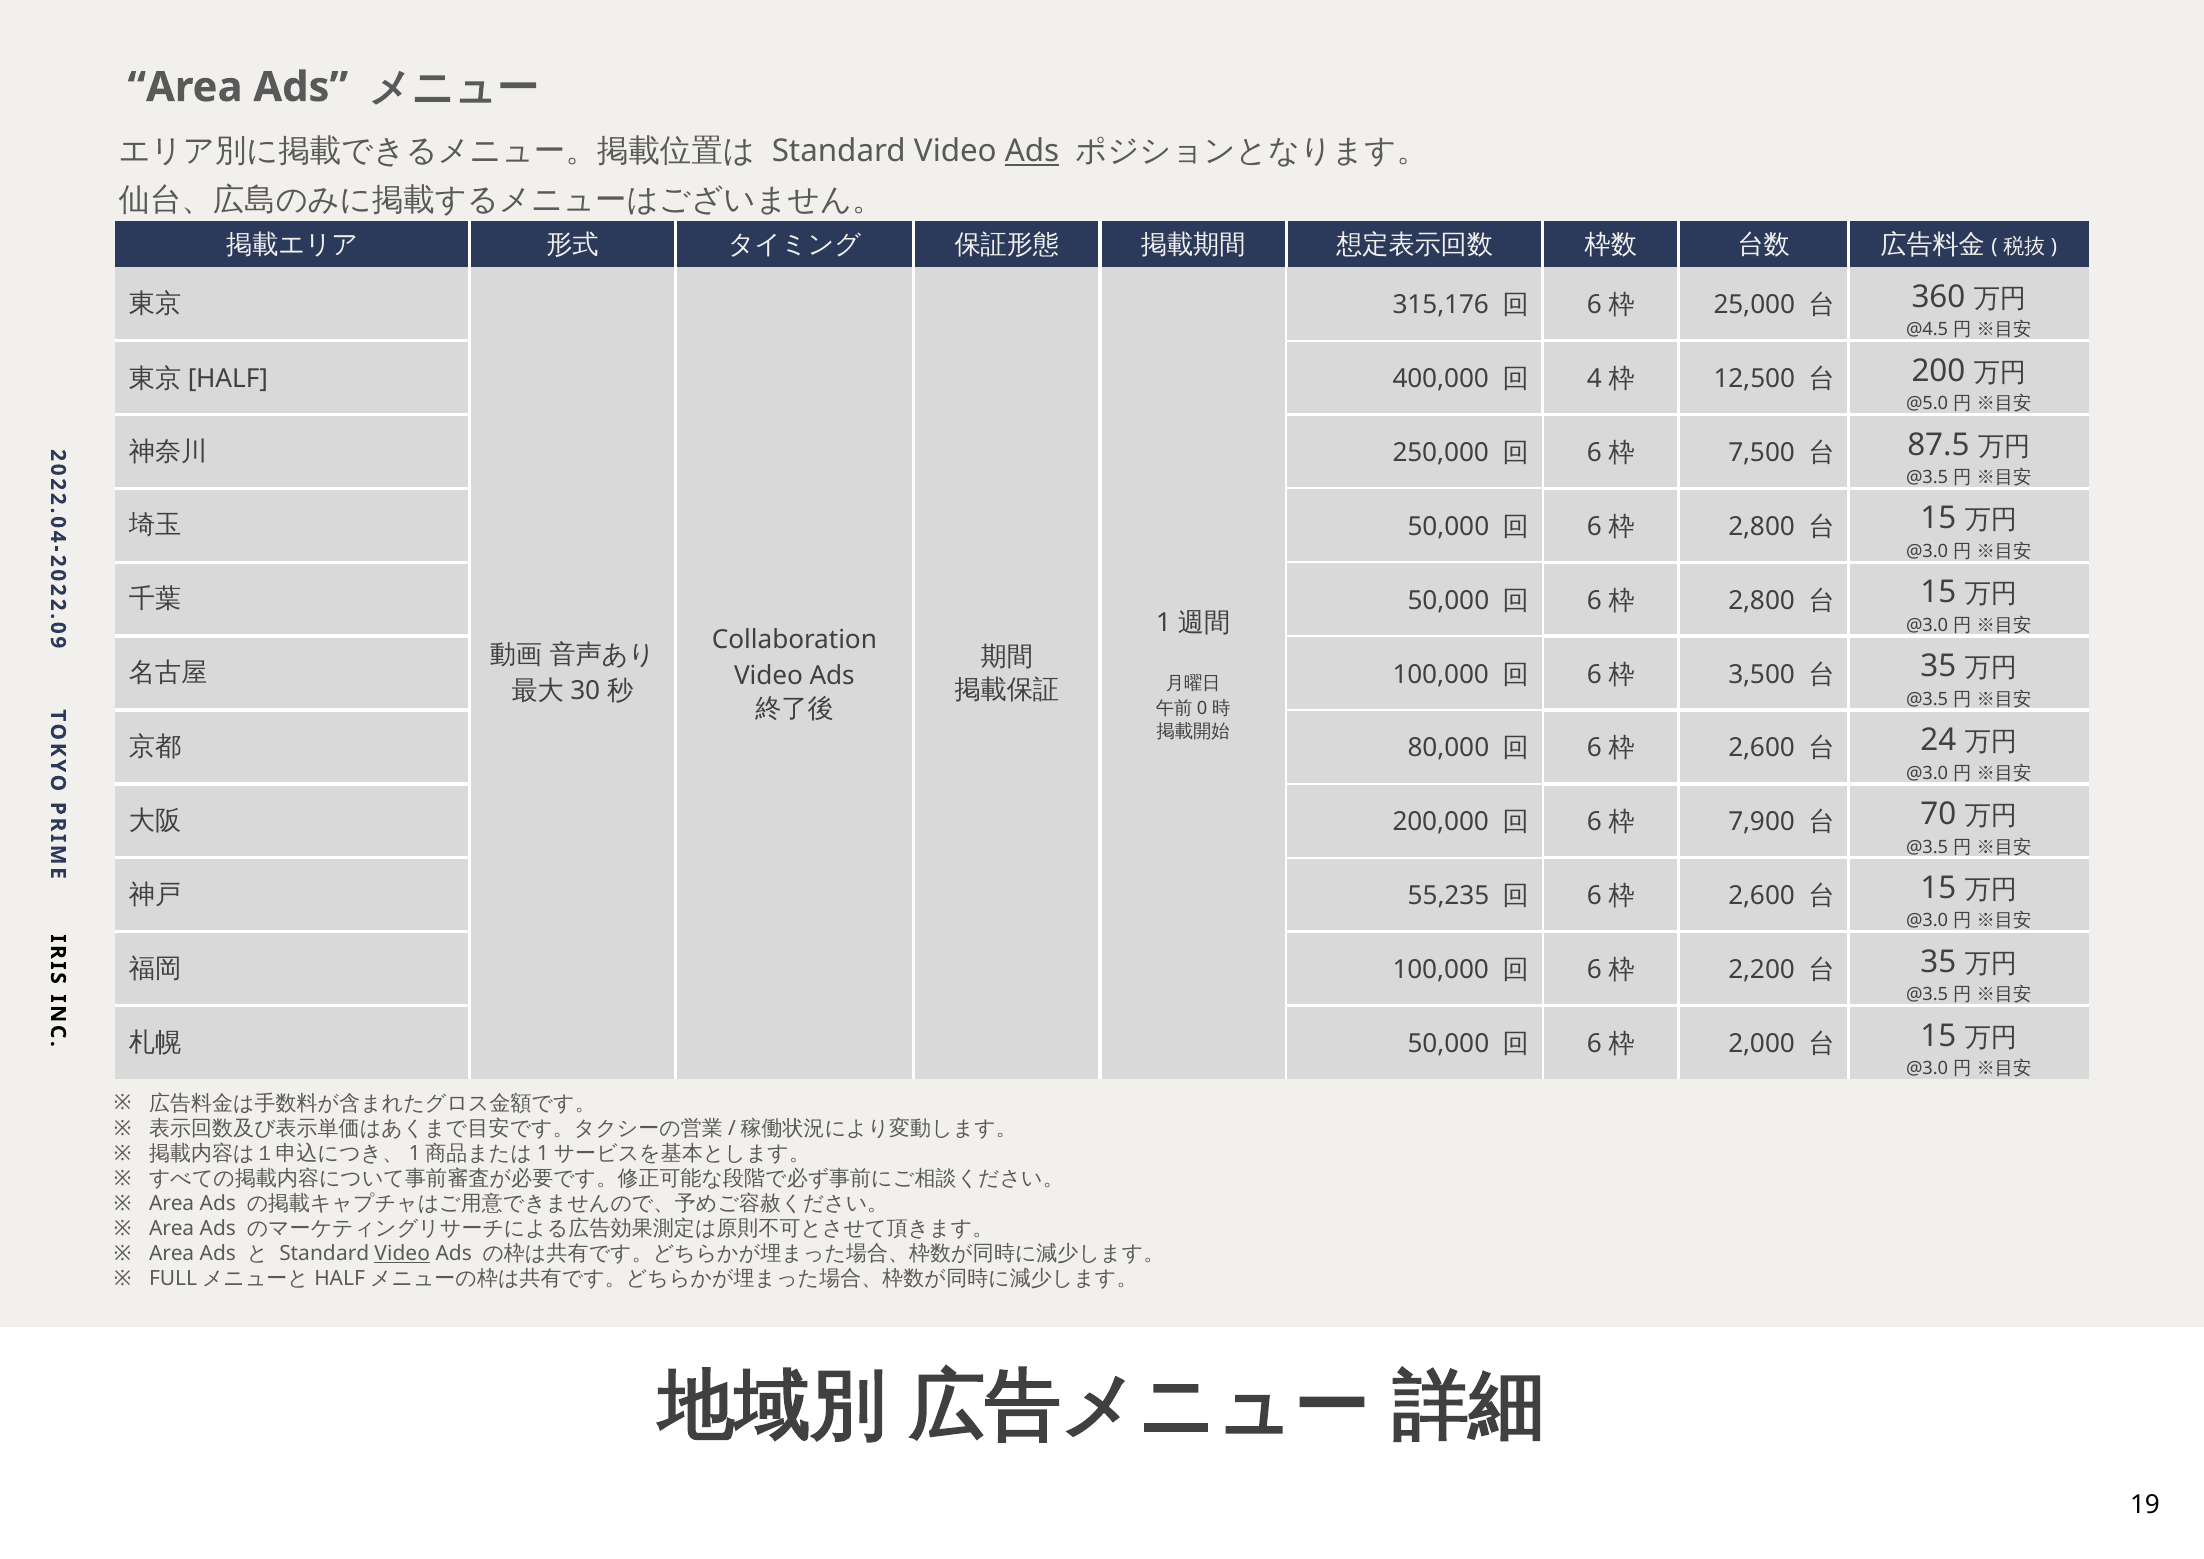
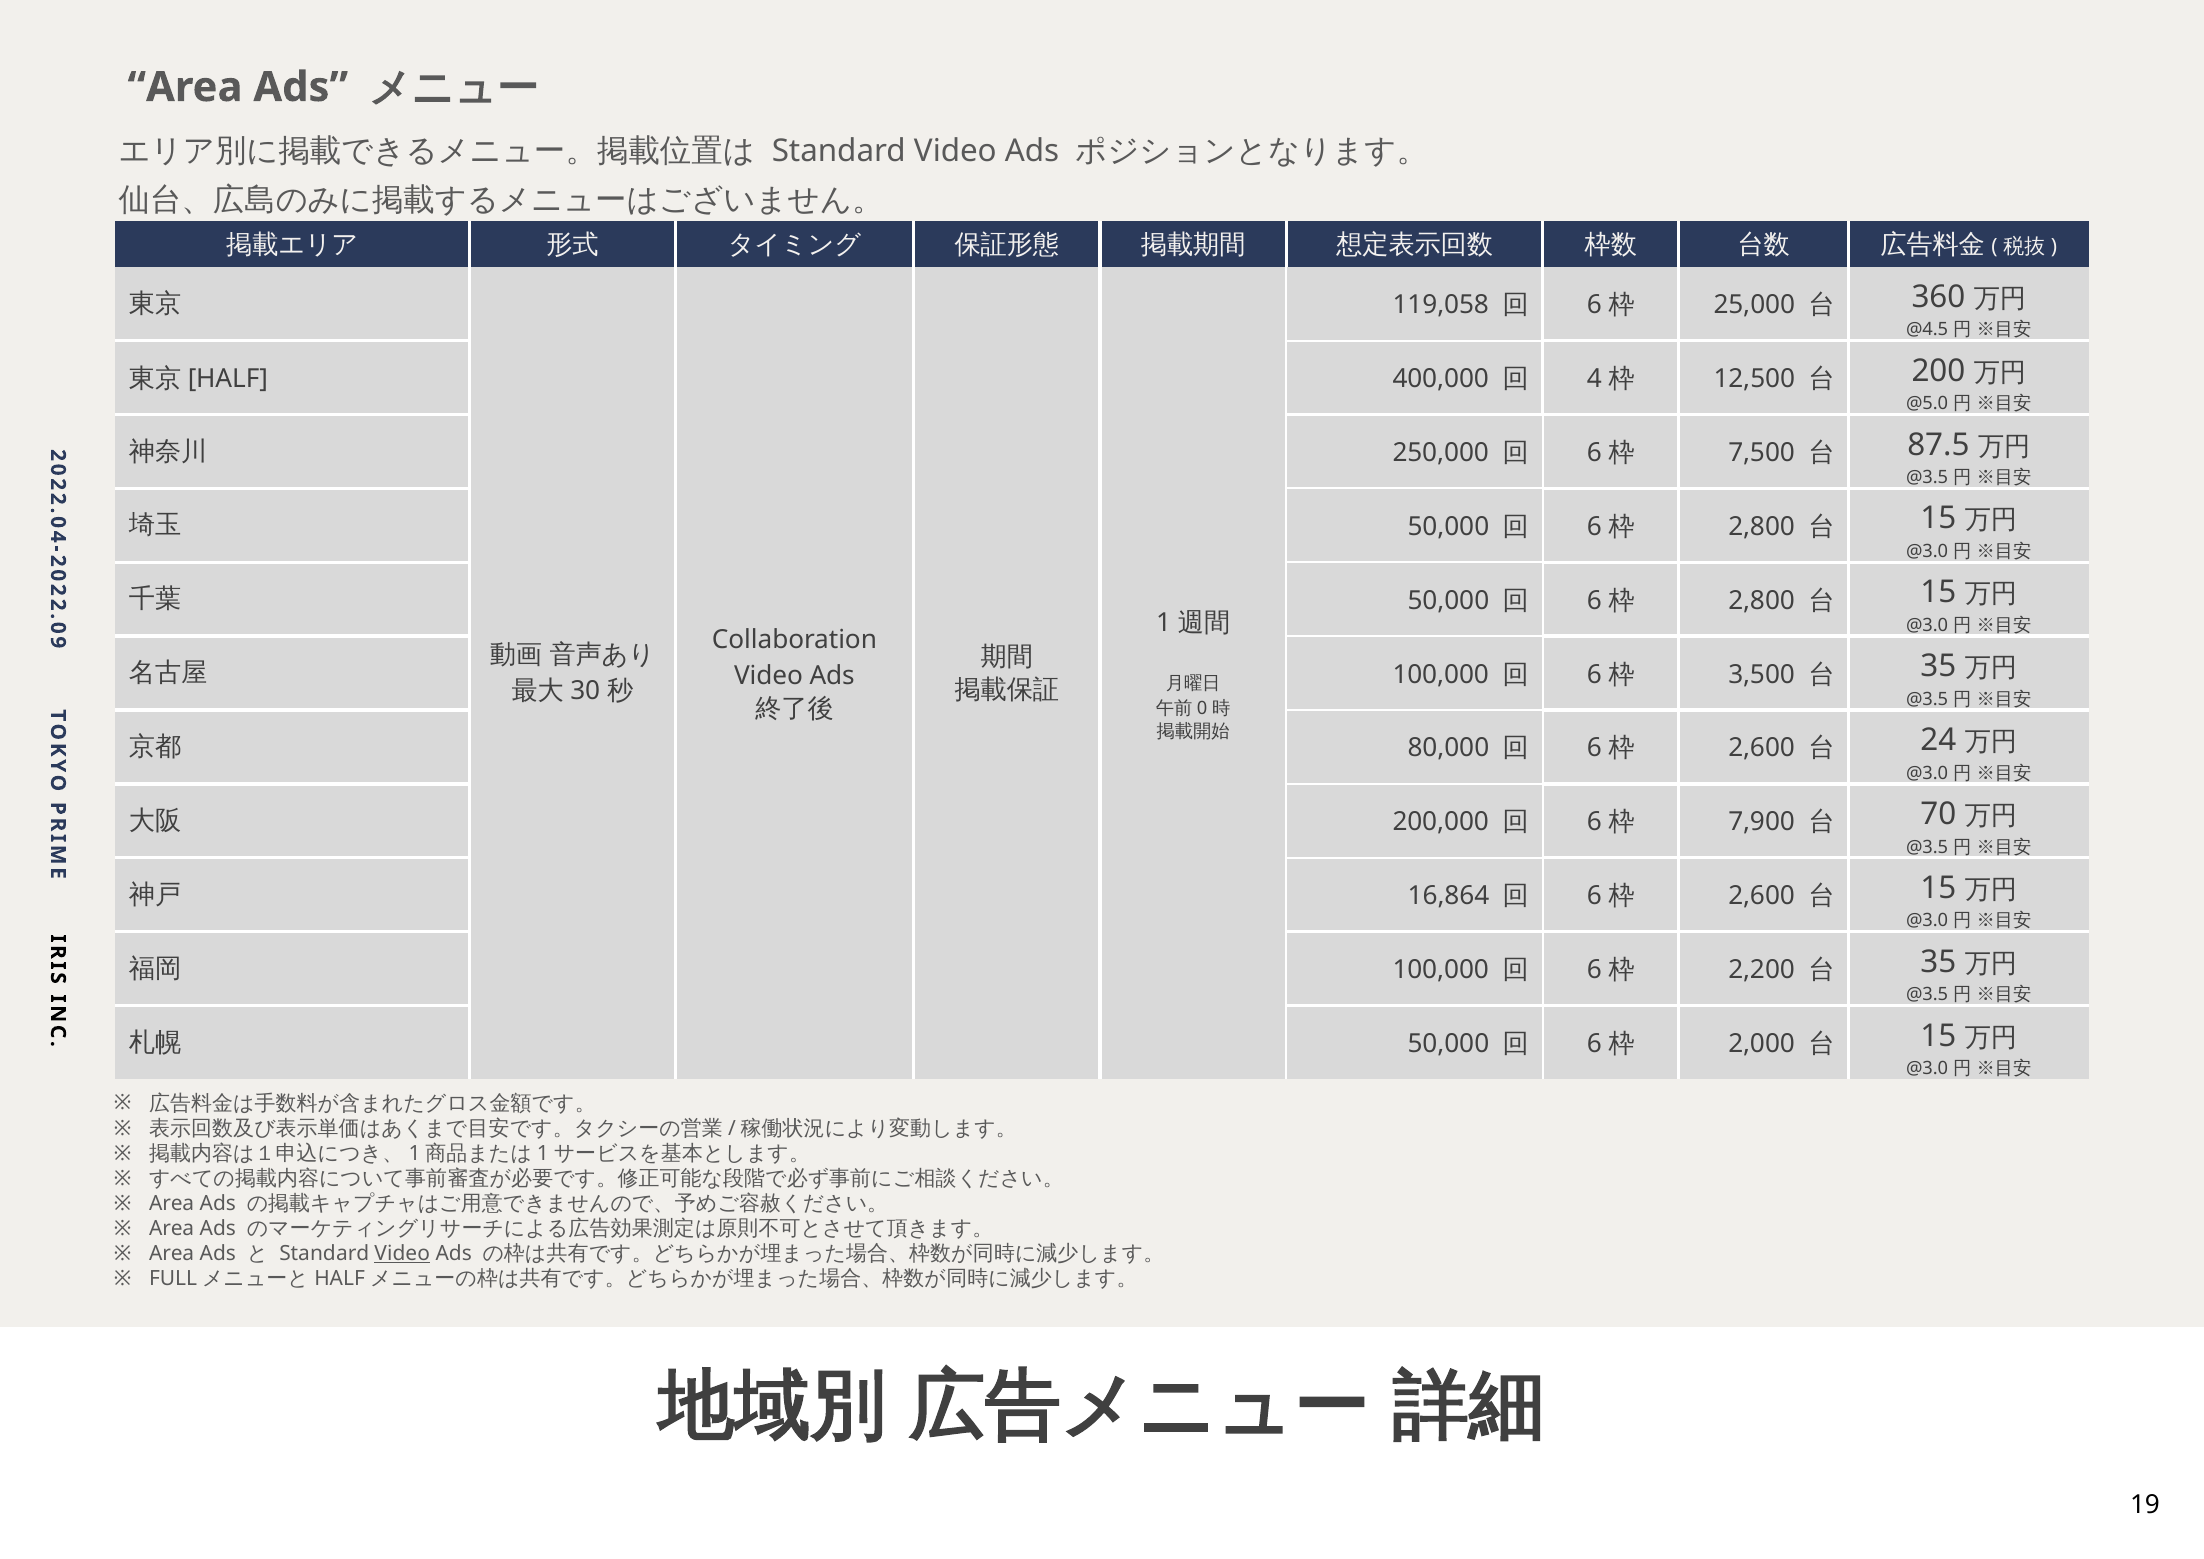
Ads at (1032, 151) underline: present -> none
315,176: 315,176 -> 119,058
55,235: 55,235 -> 16,864
